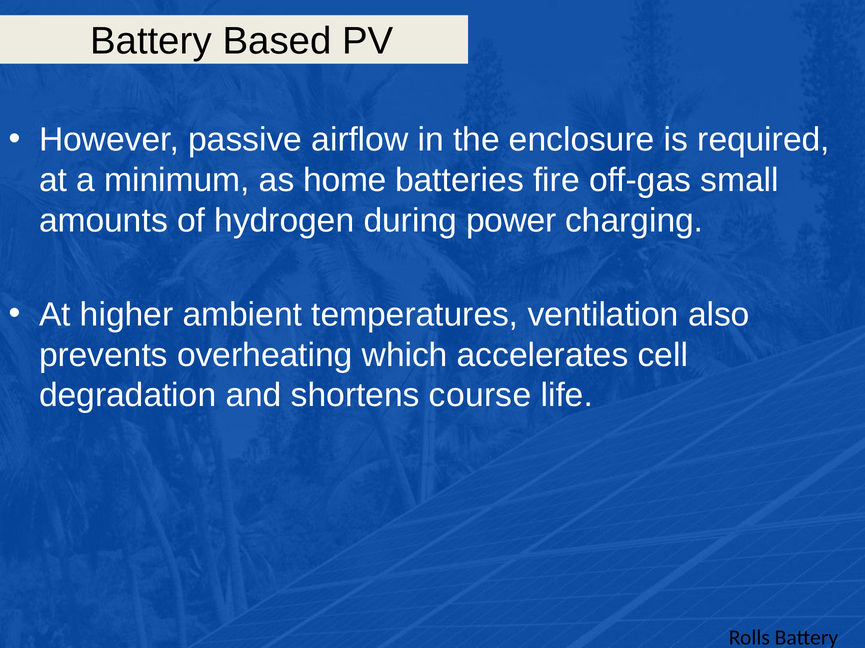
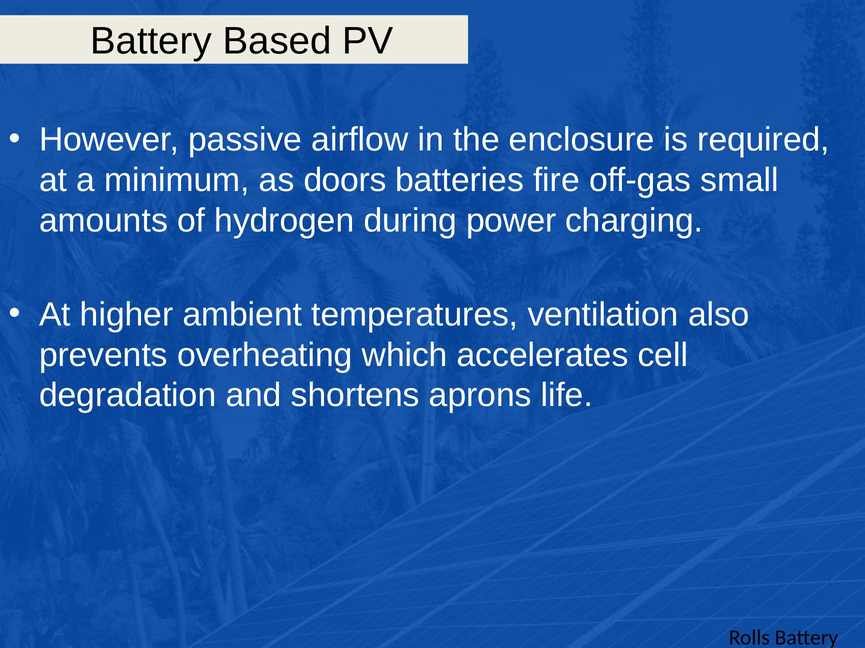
home: home -> doors
course: course -> aprons
